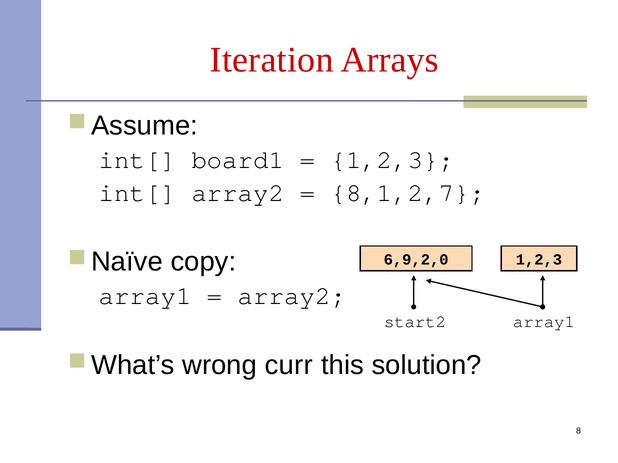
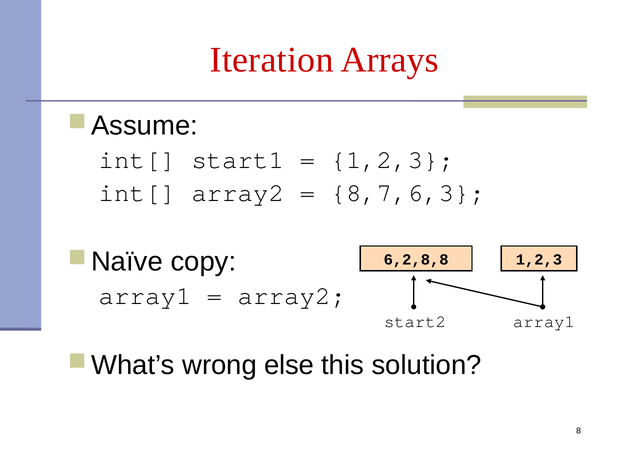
board1: board1 -> start1
8,1,2,7: 8,1,2,7 -> 8,7,6,3
6,9,2,0: 6,9,2,0 -> 6,2,8,8
curr: curr -> else
